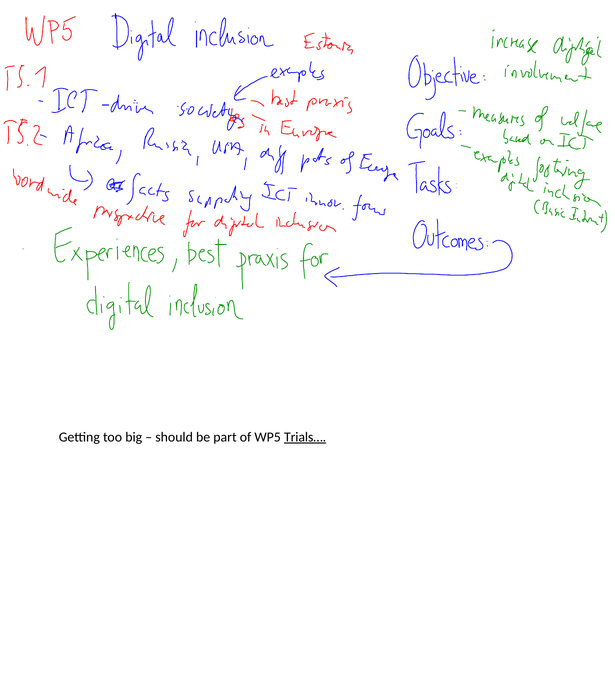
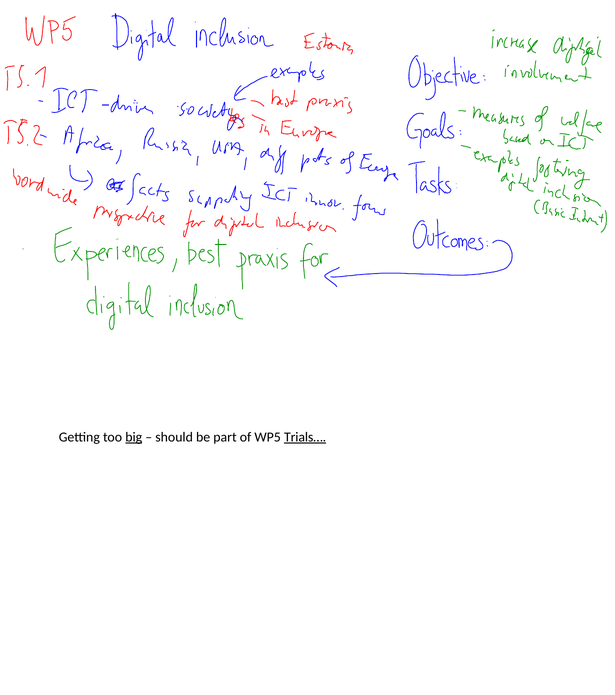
big underline: none -> present
